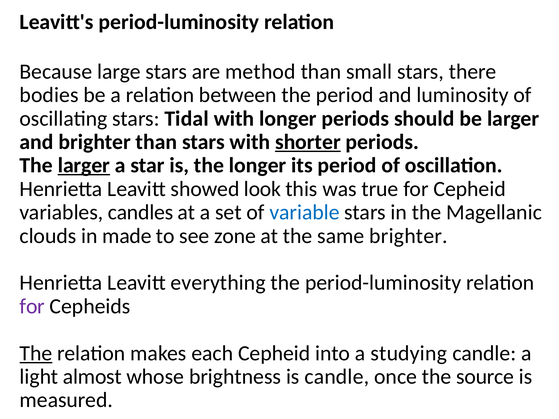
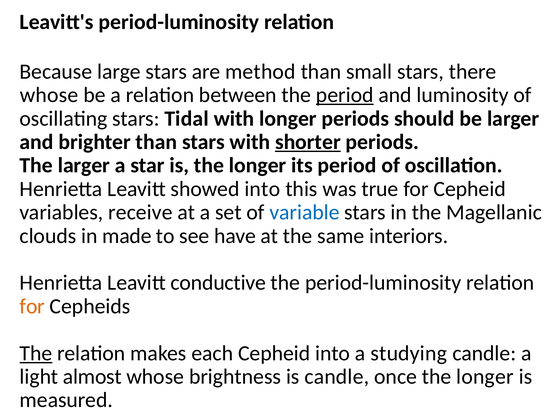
bodies at (49, 95): bodies -> whose
period at (345, 95) underline: none -> present
larger at (84, 166) underline: present -> none
showed look: look -> into
candles: candles -> receive
zone: zone -> have
same brighter: brighter -> interiors
everything: everything -> conductive
for at (32, 306) colour: purple -> orange
once the source: source -> longer
